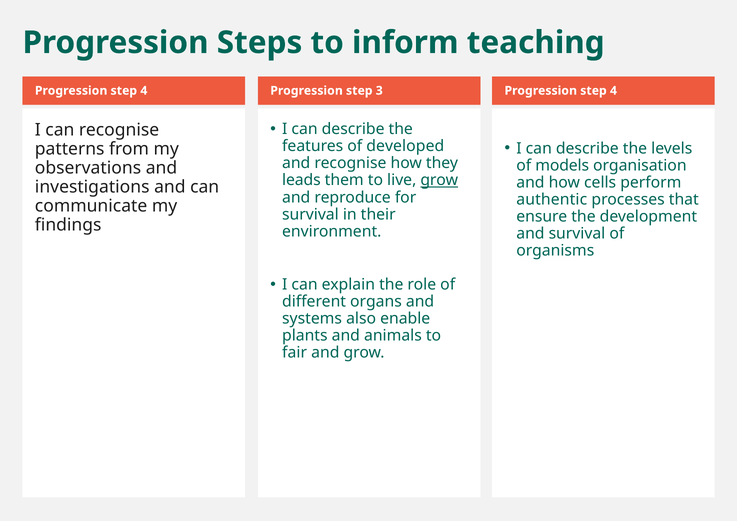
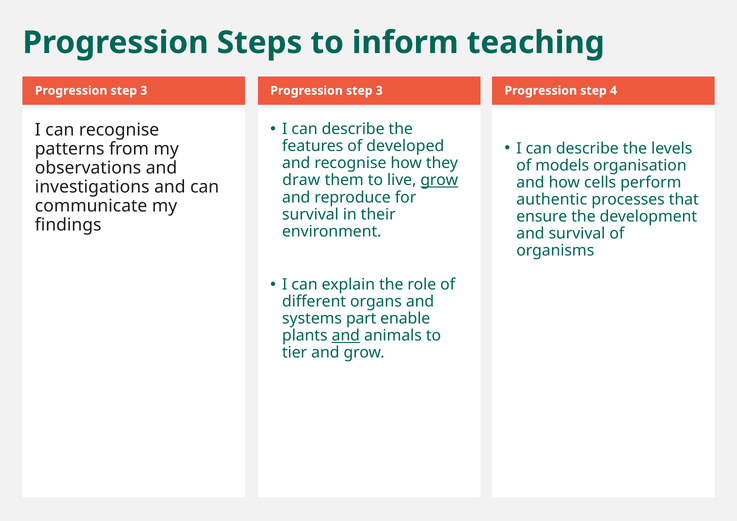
4 at (144, 91): 4 -> 3
leads: leads -> draw
also: also -> part
and at (346, 336) underline: none -> present
fair: fair -> tier
